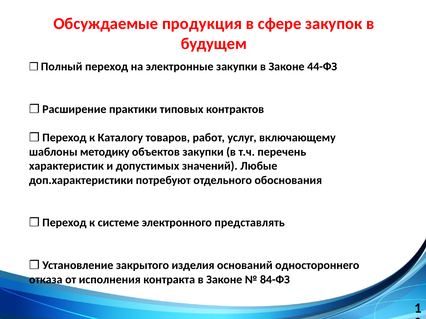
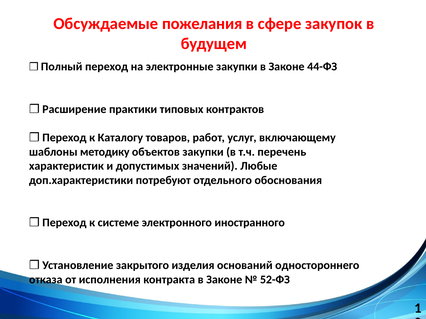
продукция: продукция -> пожелания
представлять: представлять -> иностранного
84-ФЗ: 84-ФЗ -> 52-ФЗ
